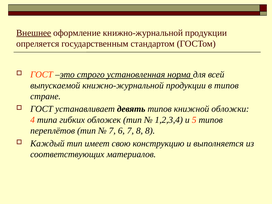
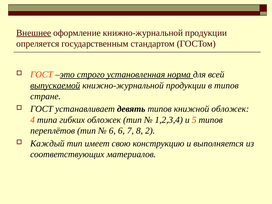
выпускаемой underline: none -> present
книжной обложки: обложки -> обложек
7 at (112, 131): 7 -> 6
8 8: 8 -> 2
